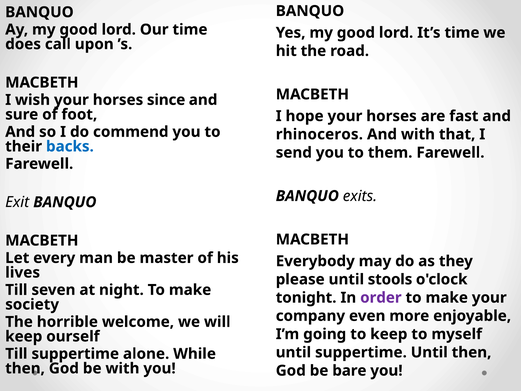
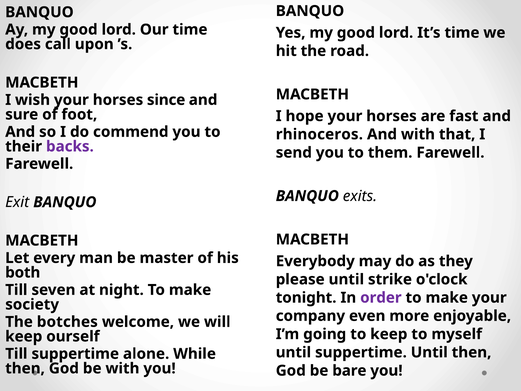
backs colour: blue -> purple
lives: lives -> both
stools: stools -> strike
horrible: horrible -> botches
